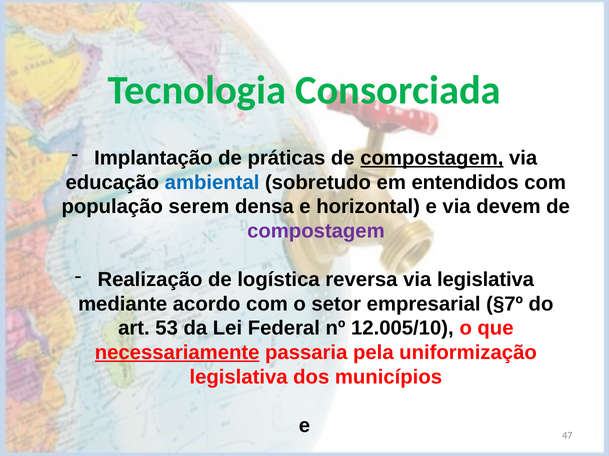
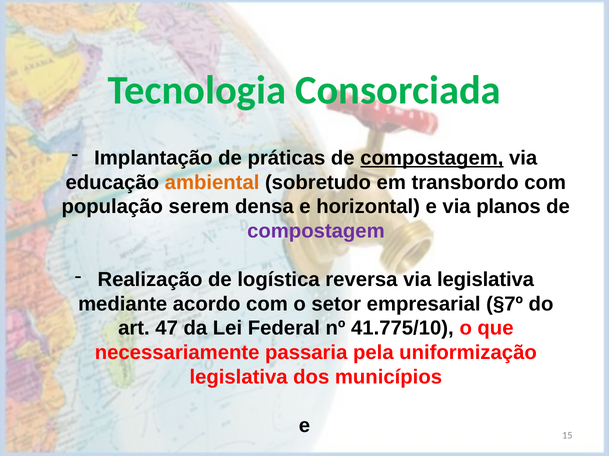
ambiental colour: blue -> orange
entendidos: entendidos -> transbordo
devem: devem -> planos
53: 53 -> 47
12.005/10: 12.005/10 -> 41.775/10
necessariamente underline: present -> none
47: 47 -> 15
